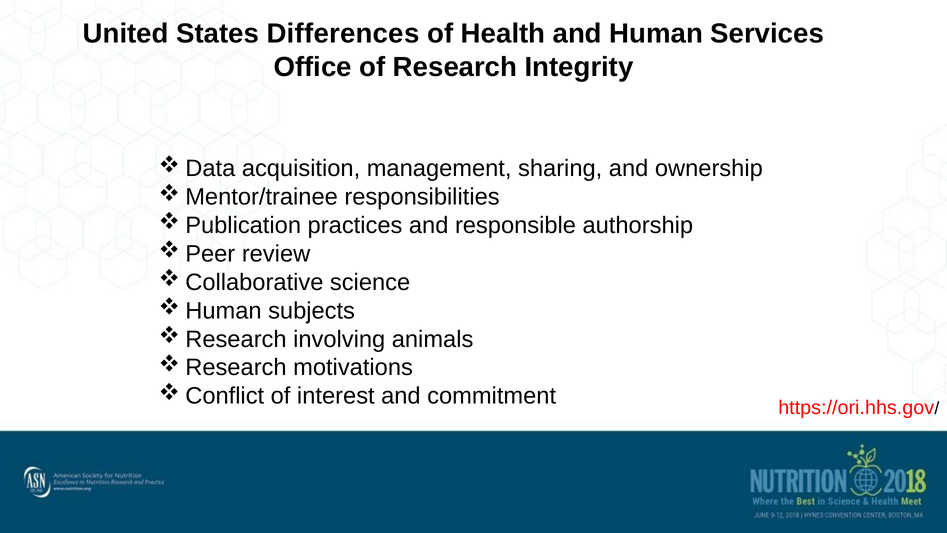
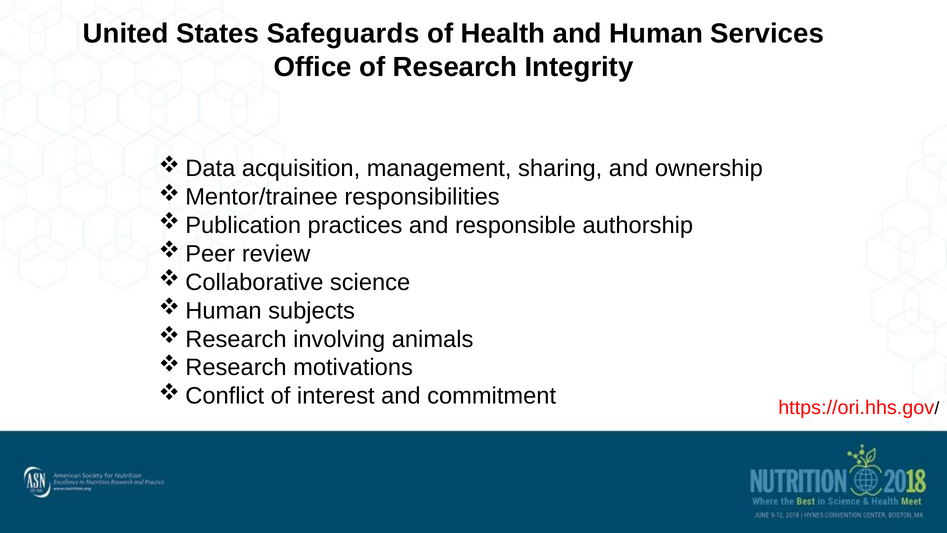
Differences: Differences -> Safeguards
